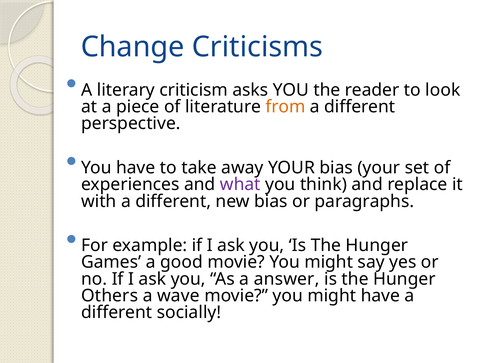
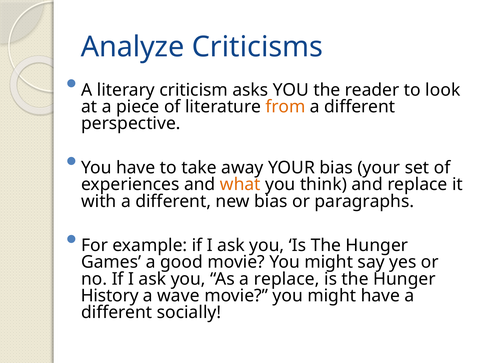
Change: Change -> Analyze
what colour: purple -> orange
a answer: answer -> replace
Others: Others -> History
